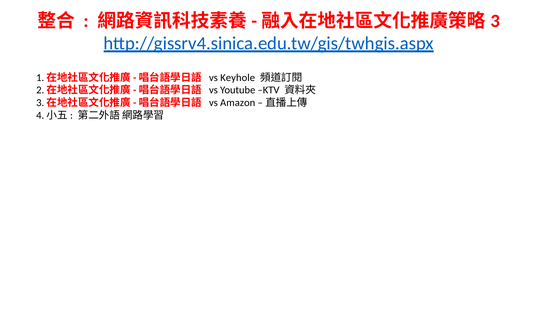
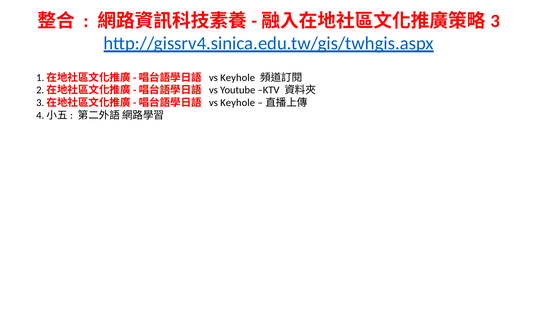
Amazon at (238, 103): Amazon -> Keyhole
